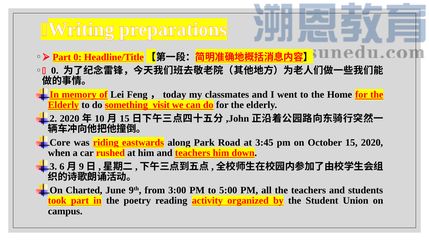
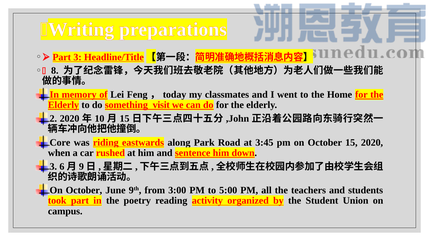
Part 0: 0 -> 3
0 at (55, 71): 0 -> 8
and teachers: teachers -> sentence
Charted at (84, 191): Charted -> October
